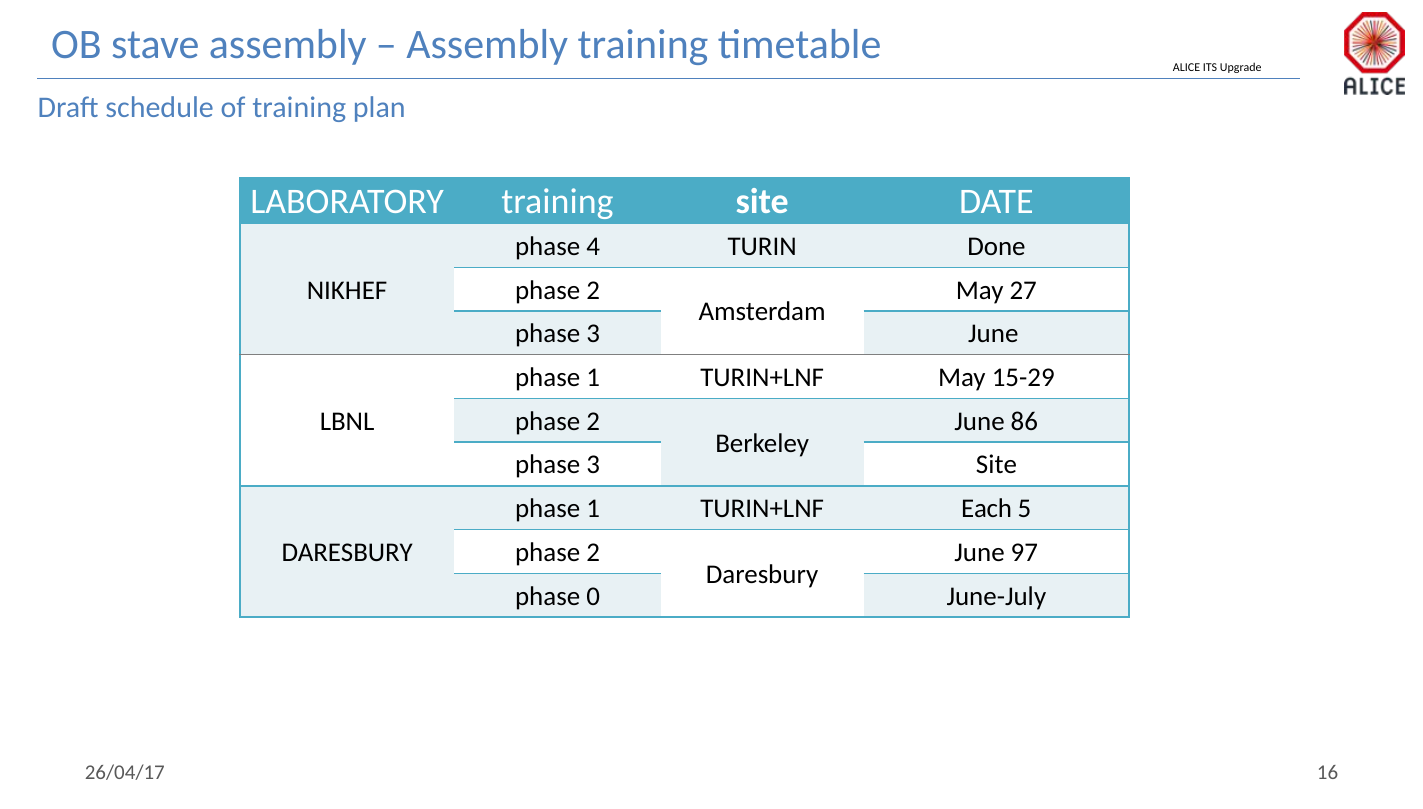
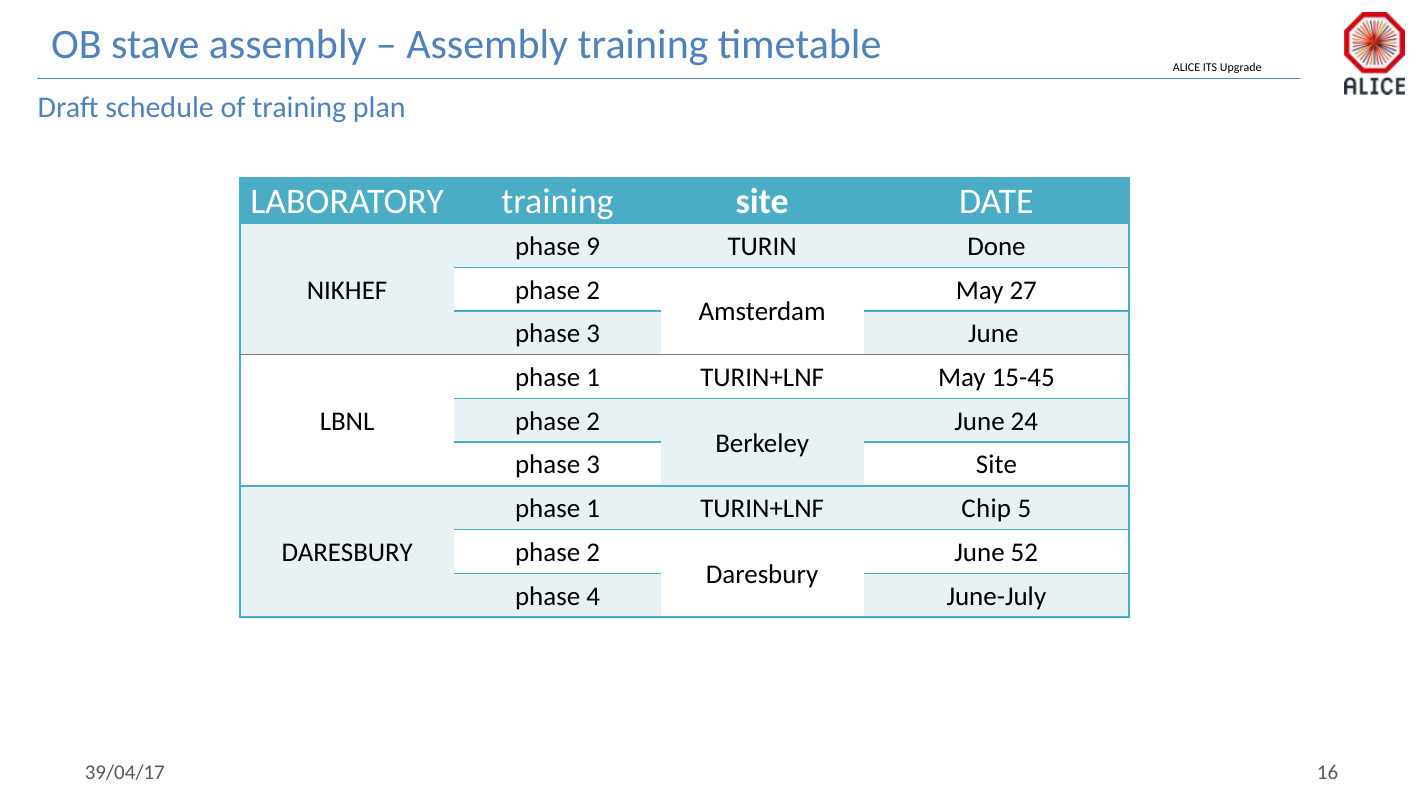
4: 4 -> 9
15-29: 15-29 -> 15-45
86: 86 -> 24
Each: Each -> Chip
97: 97 -> 52
0: 0 -> 4
26/04/17: 26/04/17 -> 39/04/17
